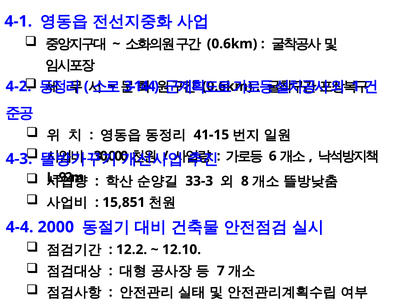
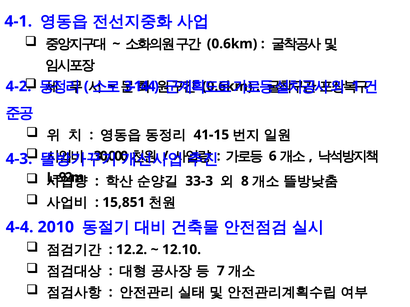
2000: 2000 -> 2010
